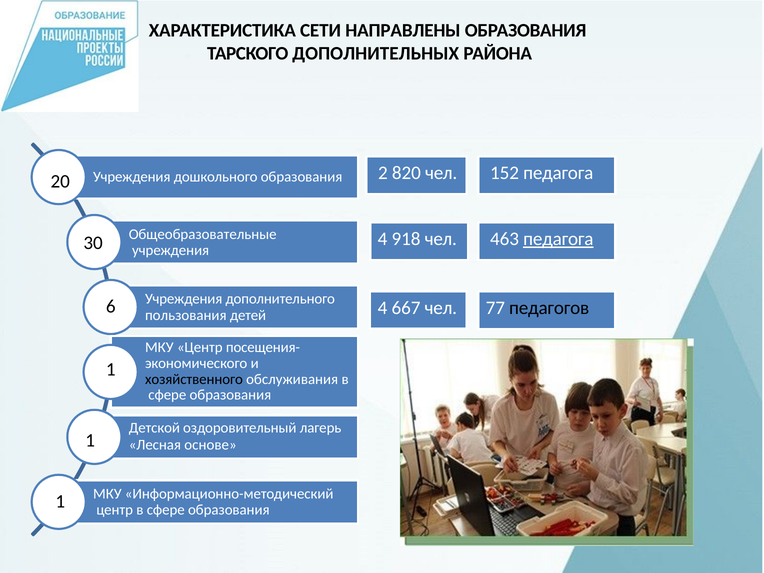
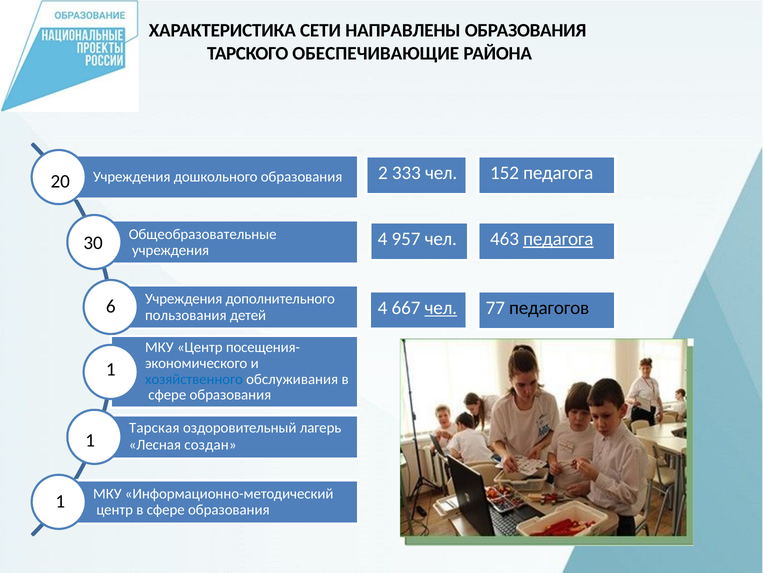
ДОПОЛНИТЕЛЬНЫХ: ДОПОЛНИТЕЛЬНЫХ -> ОБЕСПЕЧИВАЮЩИЕ
820: 820 -> 333
918: 918 -> 957
чел at (441, 308) underline: none -> present
хозяйственного colour: black -> blue
Детской: Детской -> Тарская
основе: основе -> создан
